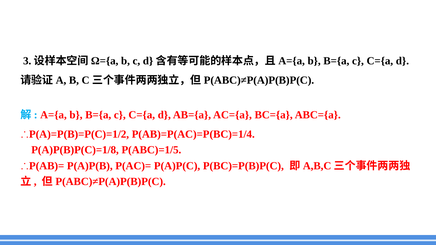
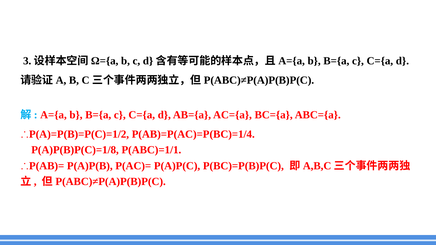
P(ABC)=1/5: P(ABC)=1/5 -> P(ABC)=1/1
